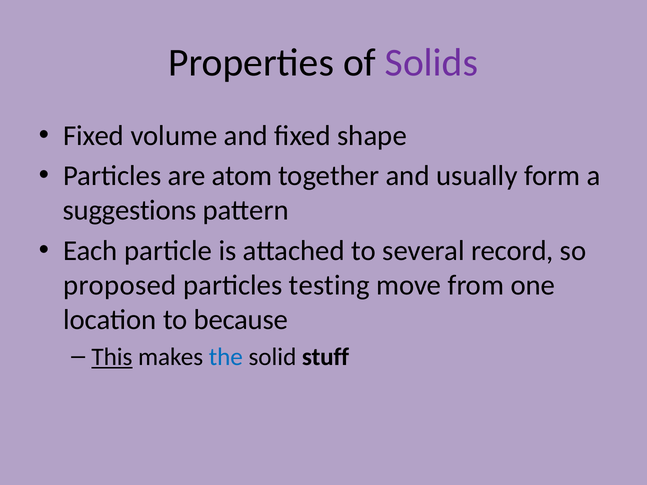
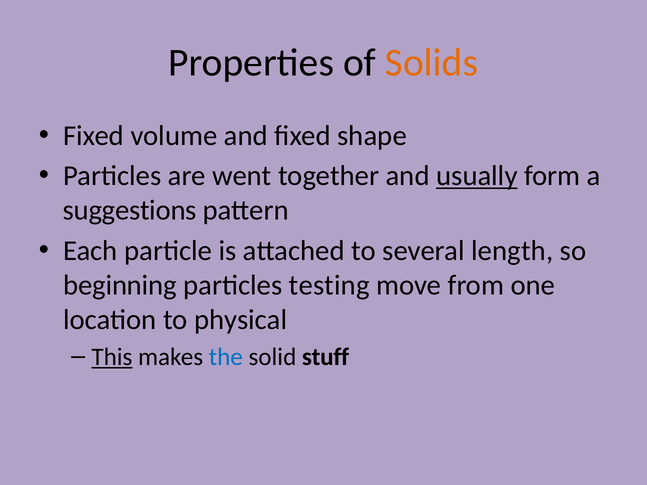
Solids colour: purple -> orange
atom: atom -> went
usually underline: none -> present
record: record -> length
proposed: proposed -> beginning
because: because -> physical
